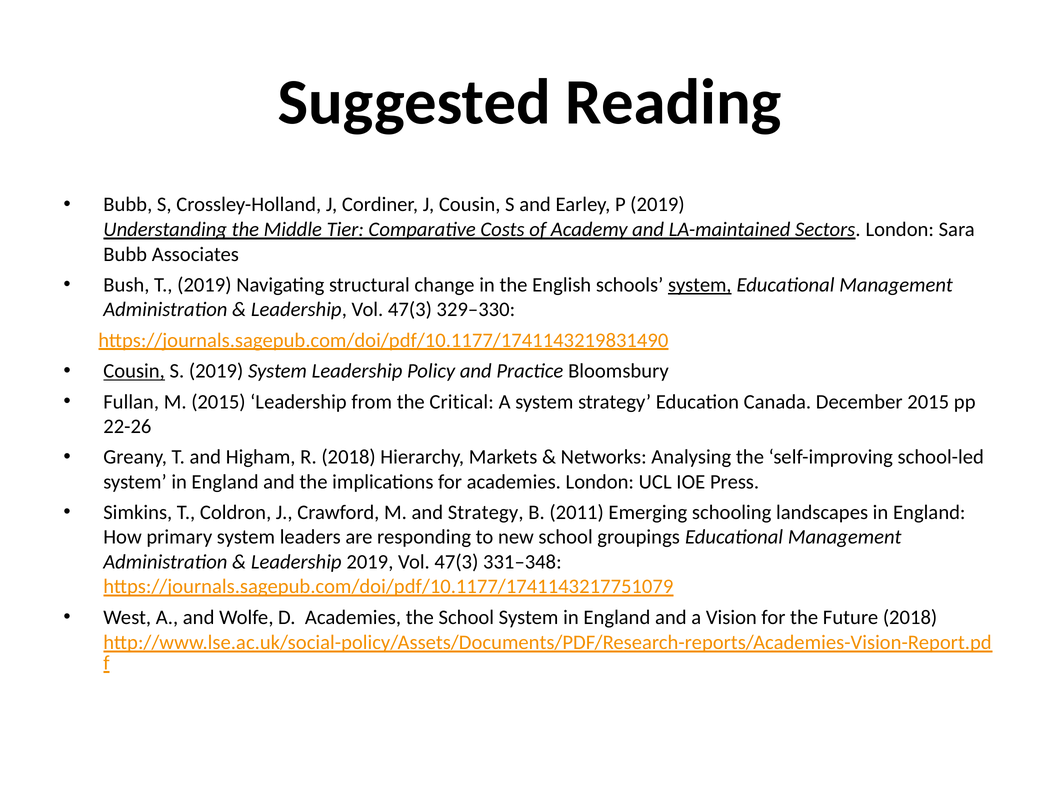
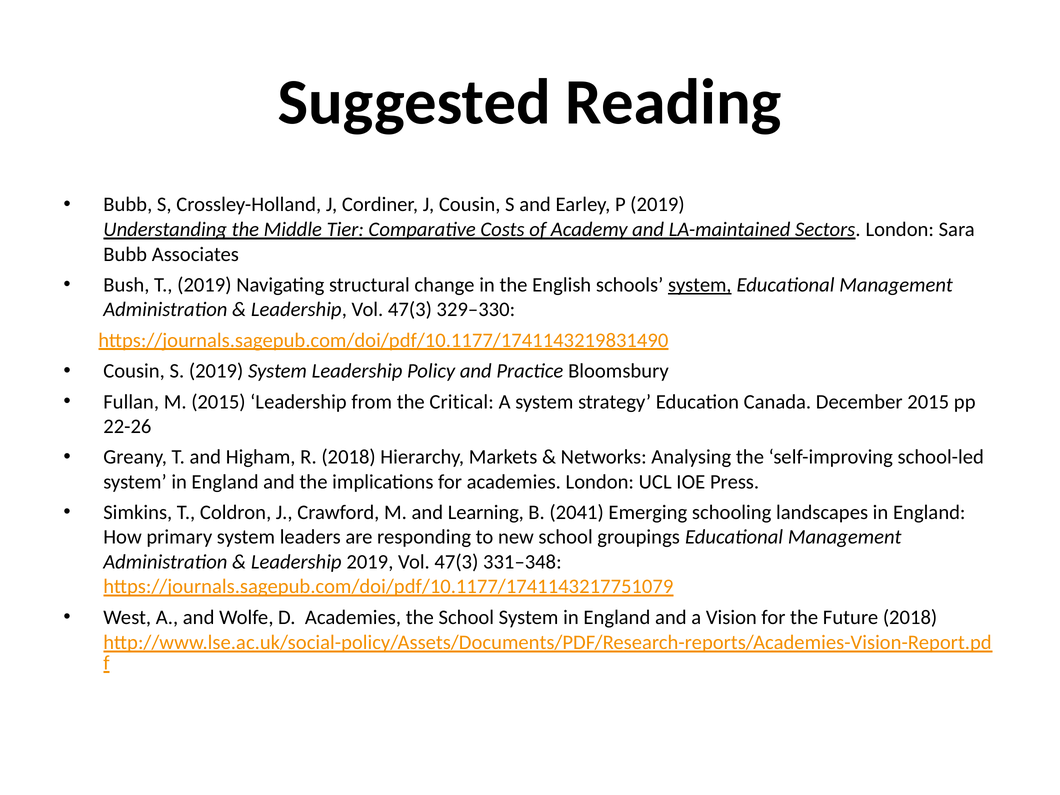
Cousin at (134, 371) underline: present -> none
and Strategy: Strategy -> Learning
2011: 2011 -> 2041
